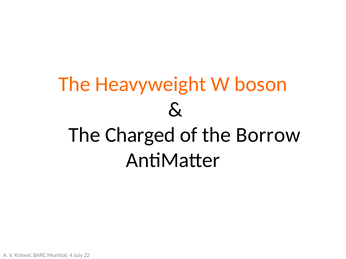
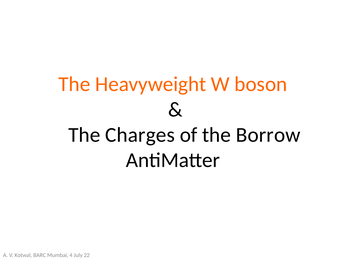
Charged: Charged -> Charges
